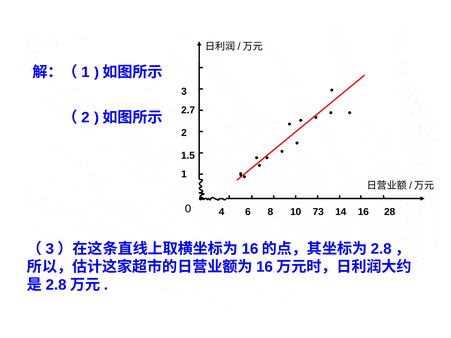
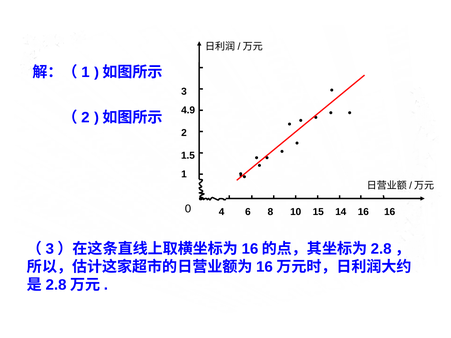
2.7: 2.7 -> 4.9
73: 73 -> 15
16 28: 28 -> 16
